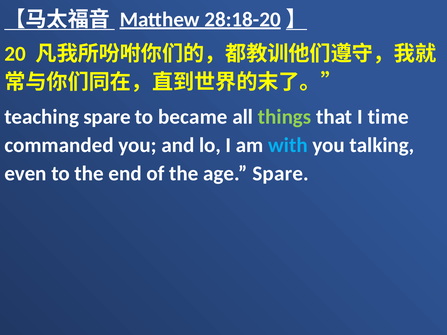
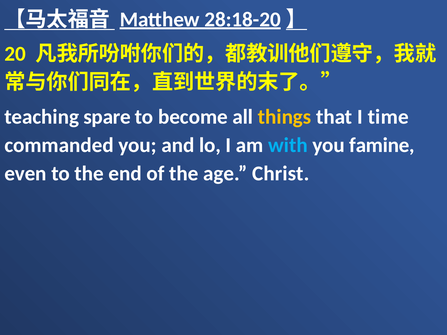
became: became -> become
things colour: light green -> yellow
talking: talking -> famine
age Spare: Spare -> Christ
